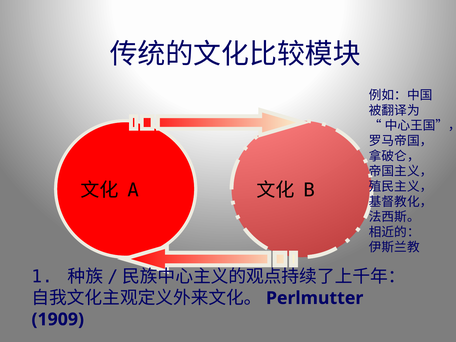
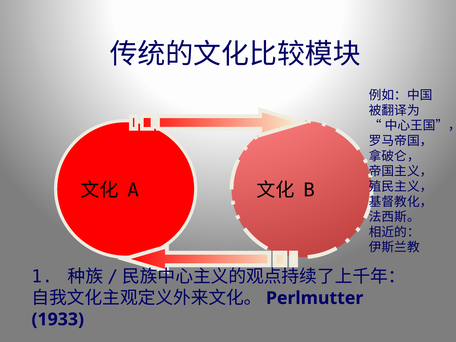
1909: 1909 -> 1933
